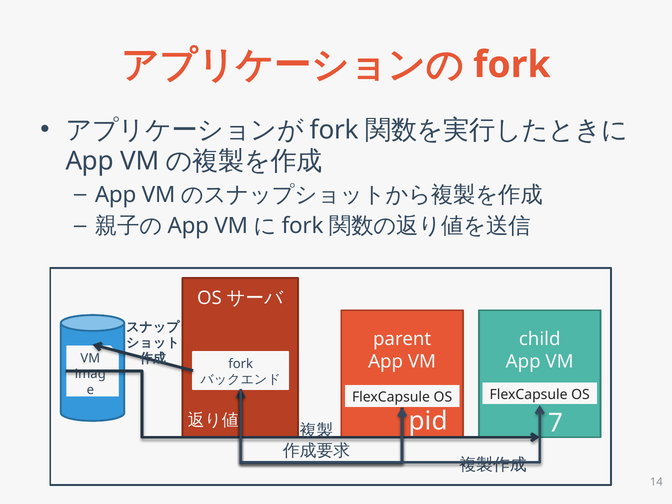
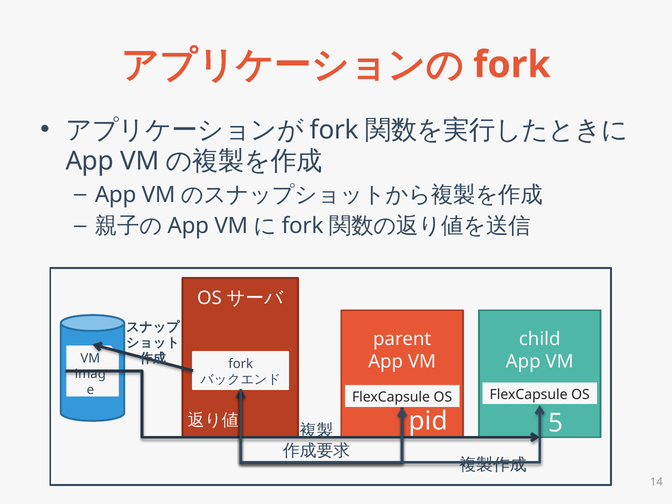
7: 7 -> 5
